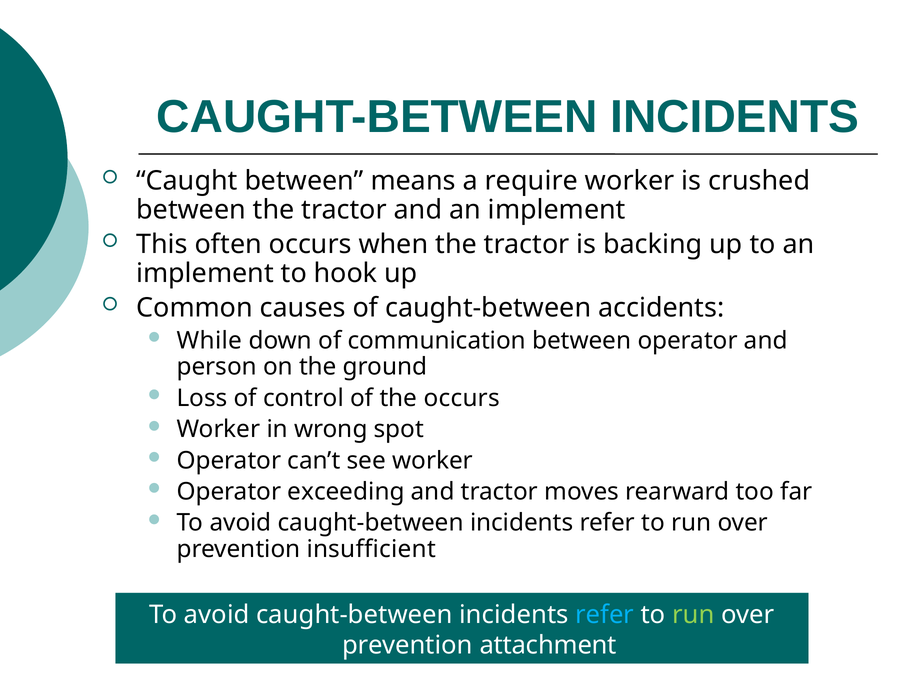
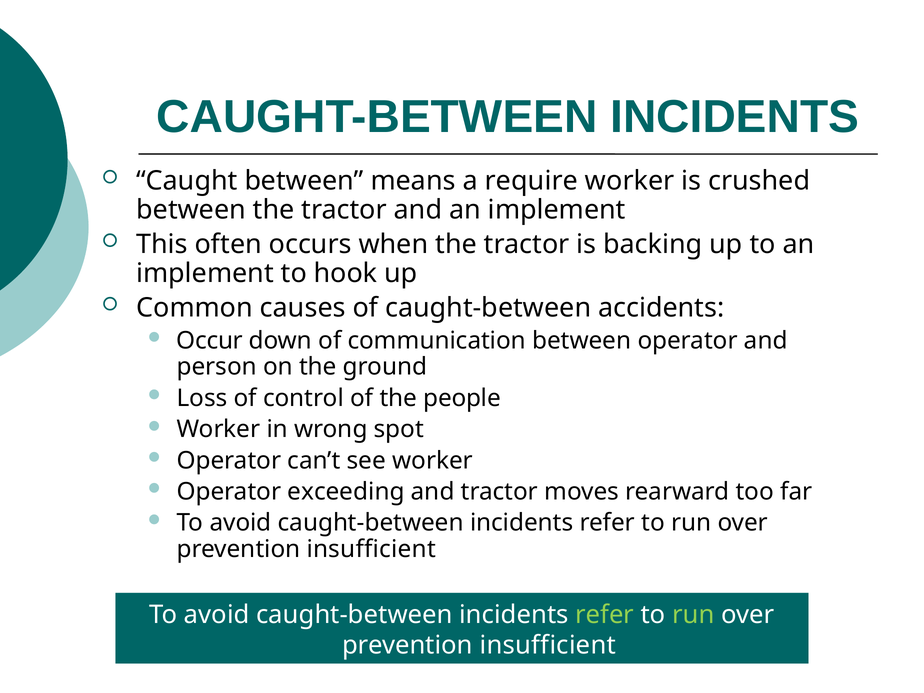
While: While -> Occur
the occurs: occurs -> people
refer at (605, 615) colour: light blue -> light green
attachment at (548, 645): attachment -> insufficient
